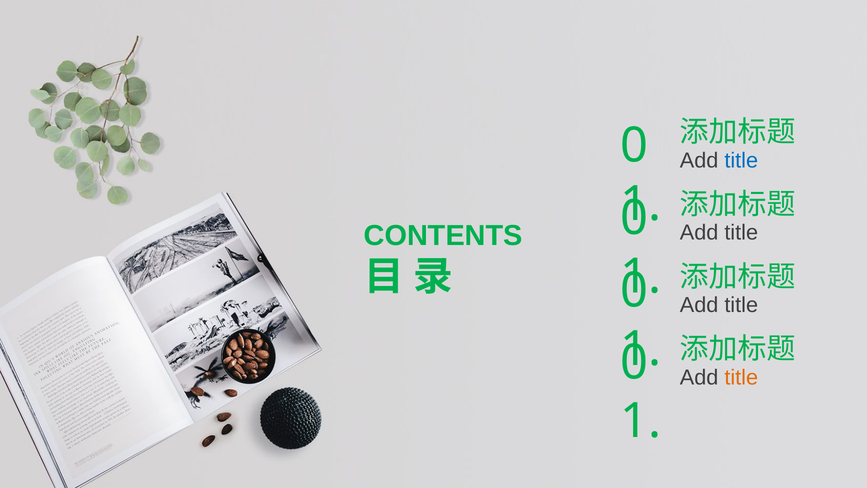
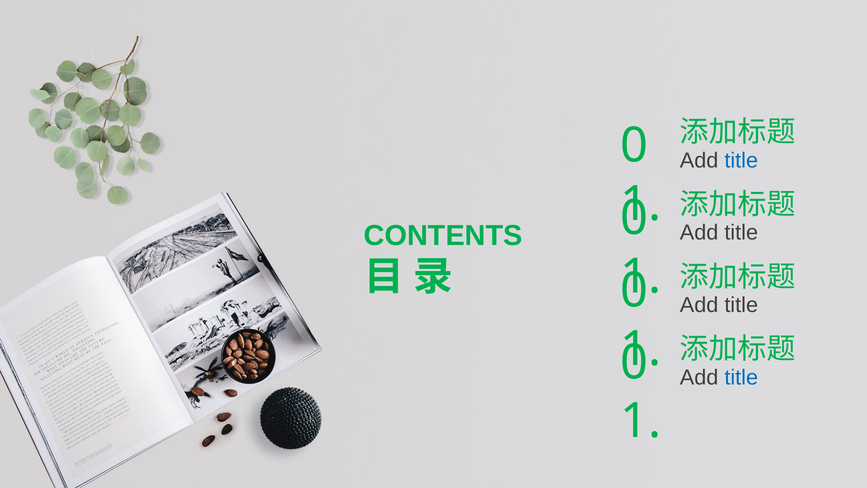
title at (741, 377) colour: orange -> blue
